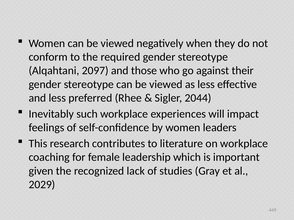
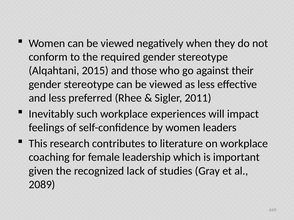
2097: 2097 -> 2015
2044: 2044 -> 2011
2029: 2029 -> 2089
